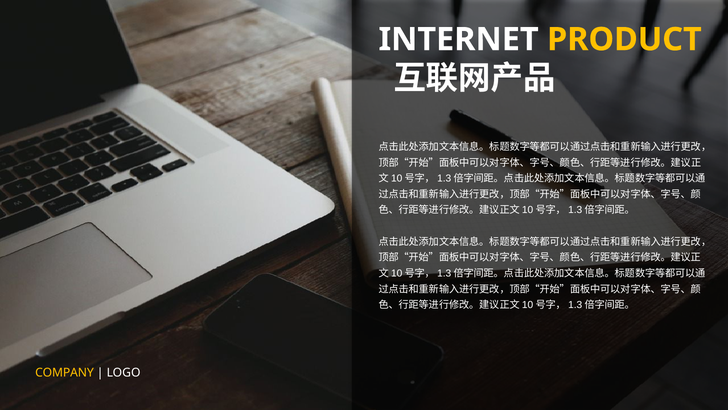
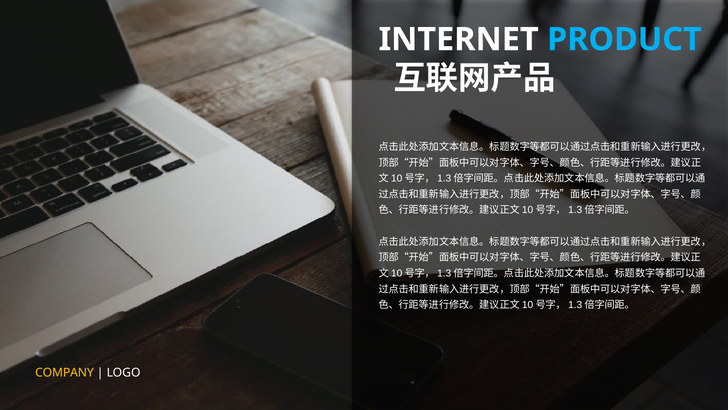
PRODUCT colour: yellow -> light blue
